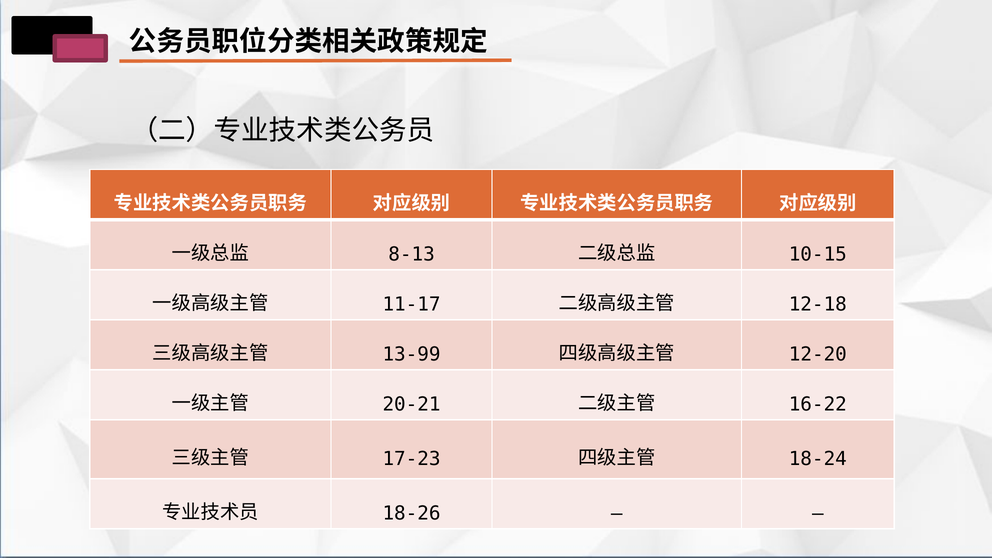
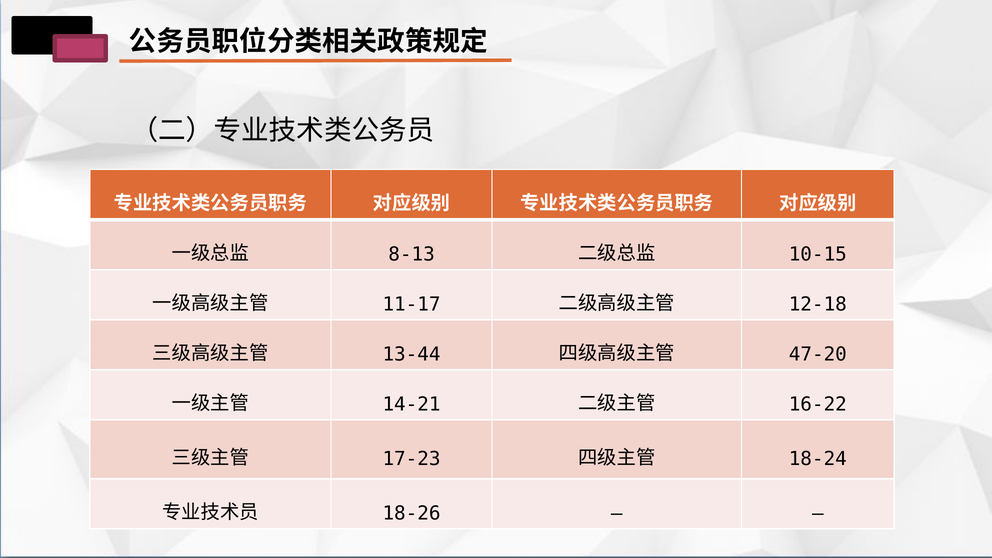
13-99: 13-99 -> 13-44
12-20: 12-20 -> 47-20
20-21: 20-21 -> 14-21
